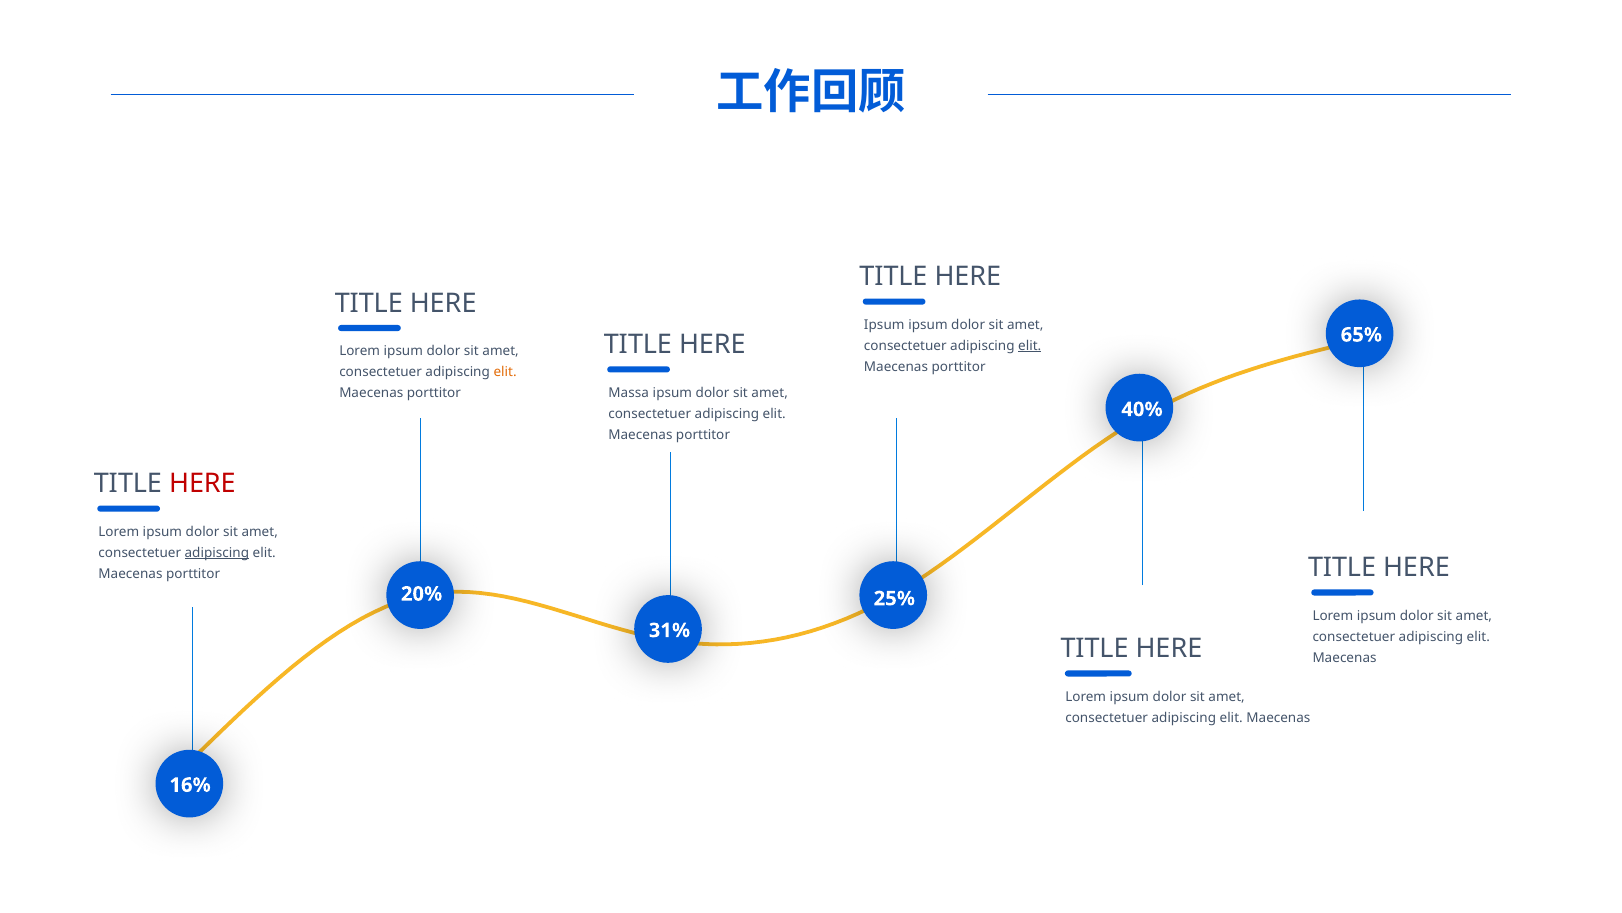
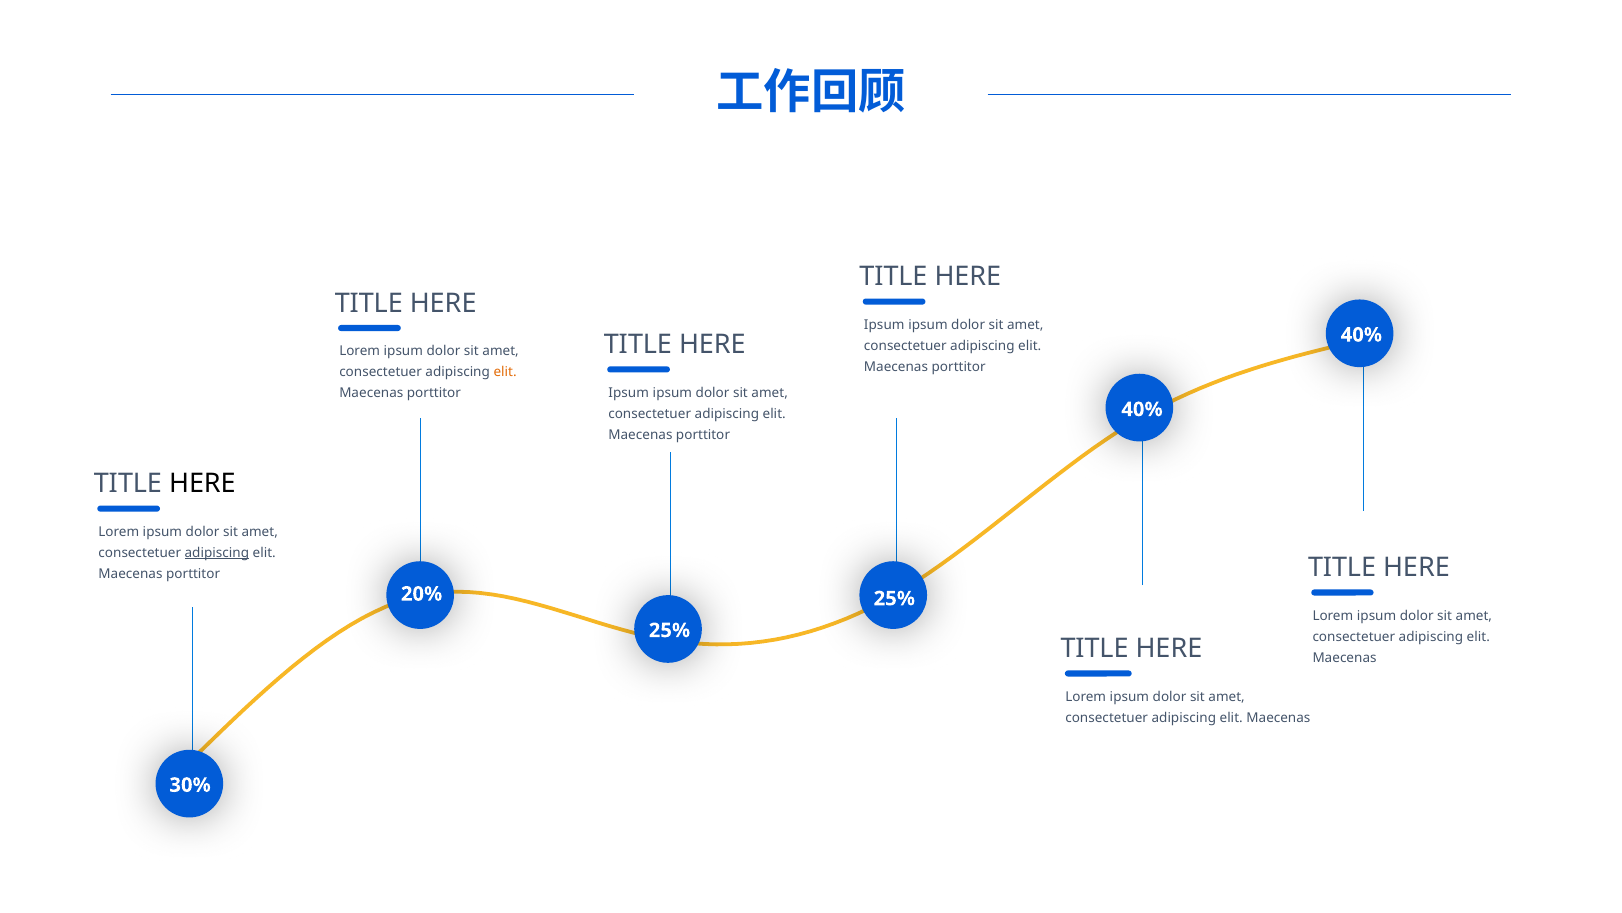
65% at (1361, 335): 65% -> 40%
elit at (1030, 346) underline: present -> none
Massa at (629, 392): Massa -> Ipsum
HERE at (202, 484) colour: red -> black
31% at (669, 630): 31% -> 25%
16%: 16% -> 30%
